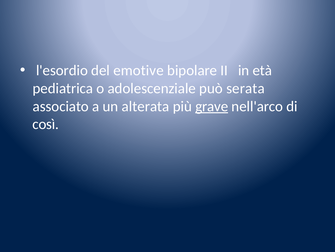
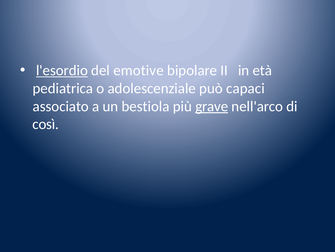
l'esordio underline: none -> present
serata: serata -> capaci
alterata: alterata -> bestiola
